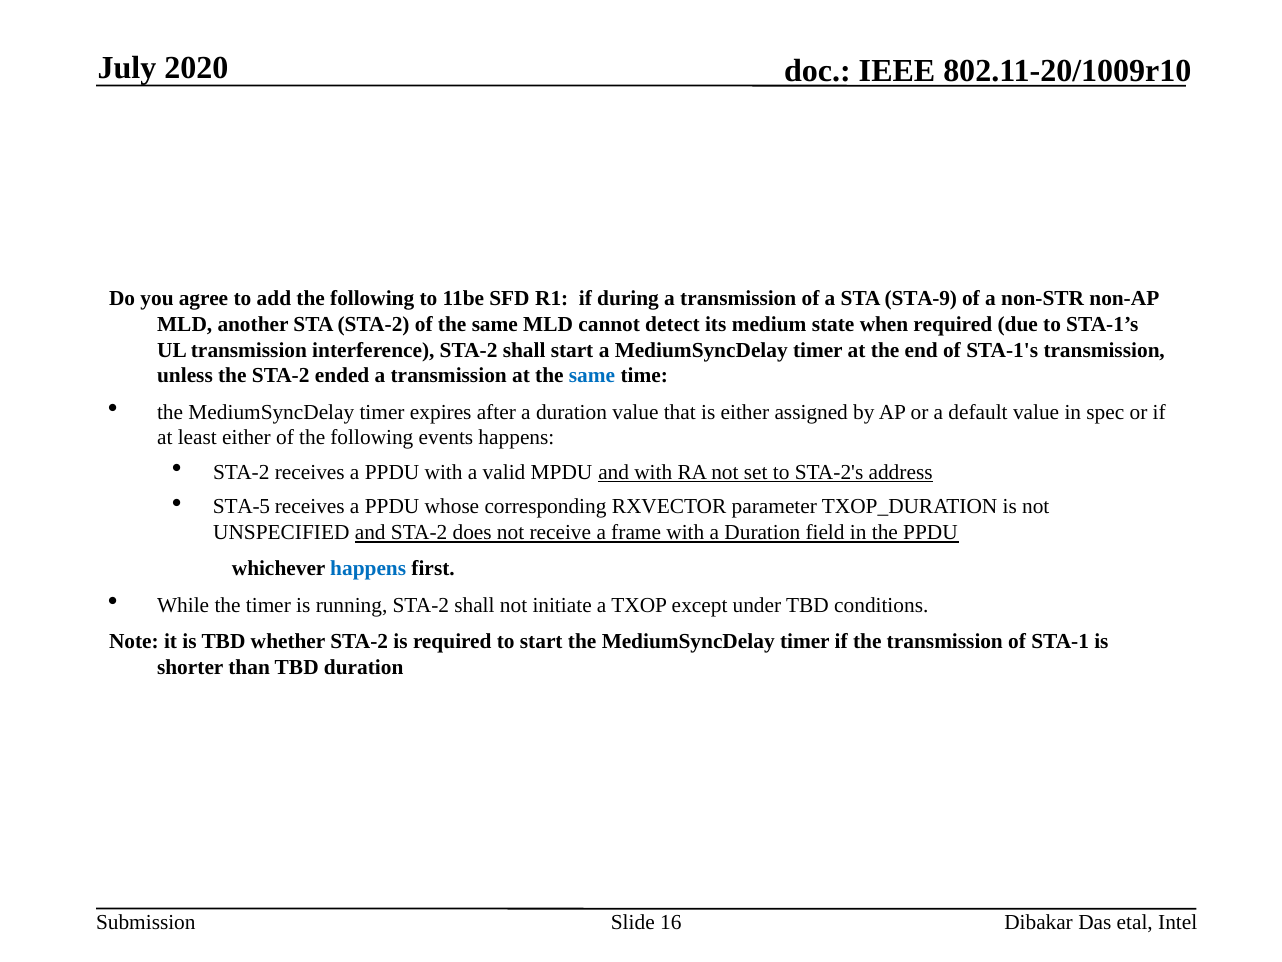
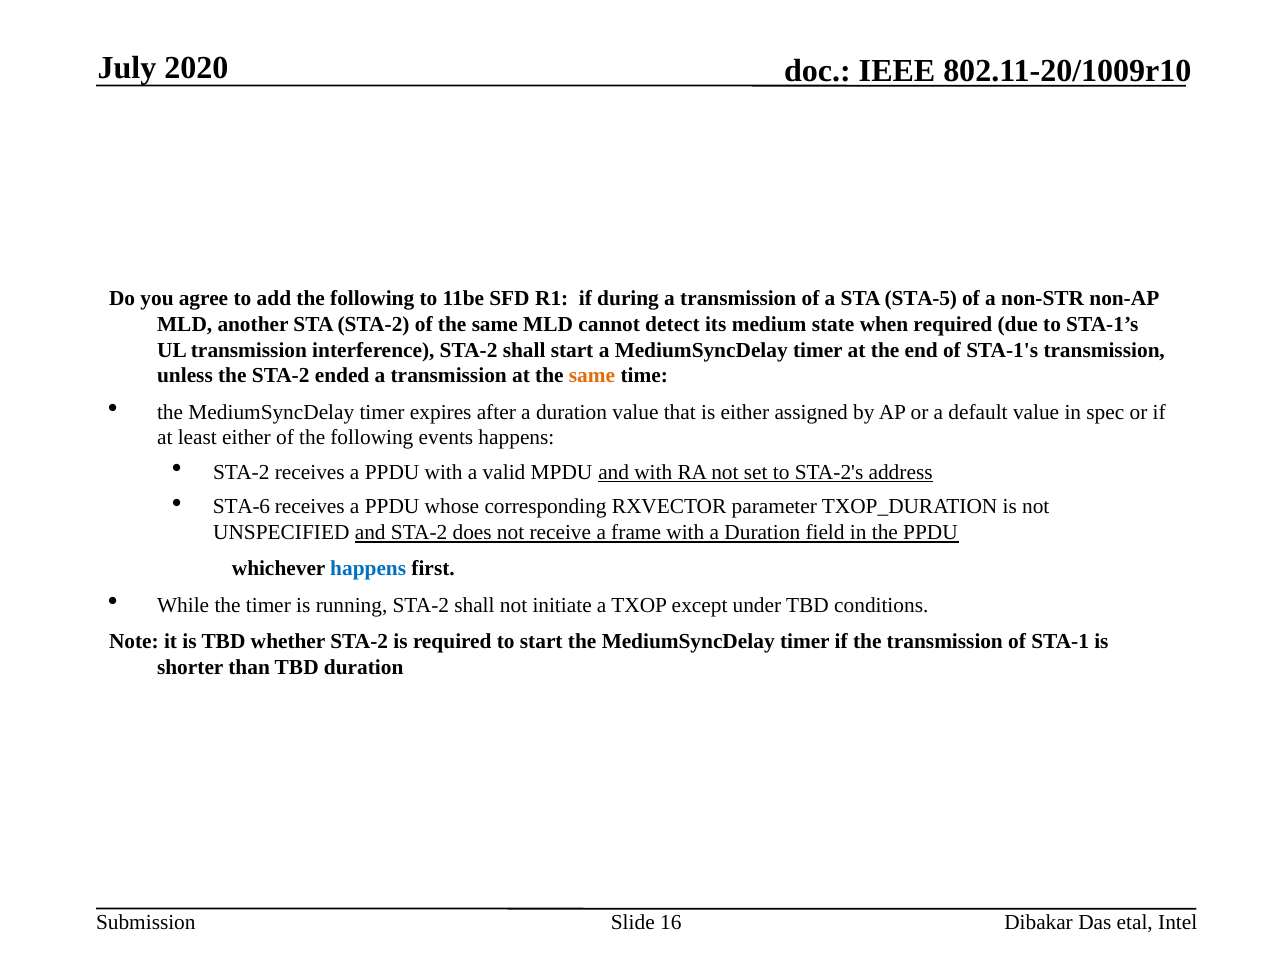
STA-9: STA-9 -> STA-5
same at (592, 375) colour: blue -> orange
STA-5: STA-5 -> STA-6
